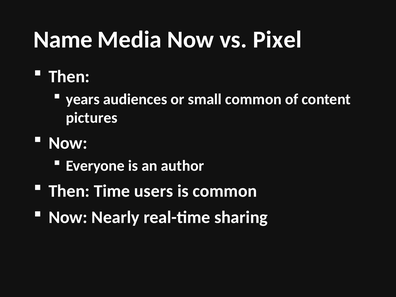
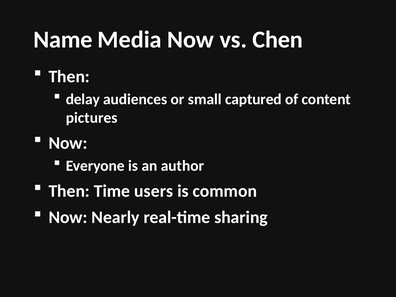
Pixel: Pixel -> Chen
years: years -> delay
small common: common -> captured
